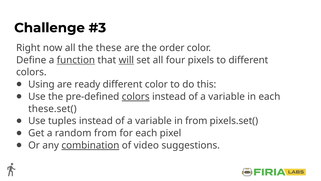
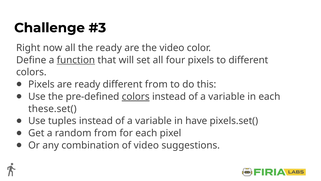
the these: these -> ready
the order: order -> video
will underline: present -> none
Using at (41, 84): Using -> Pixels
different color: color -> from
in from: from -> have
combination underline: present -> none
